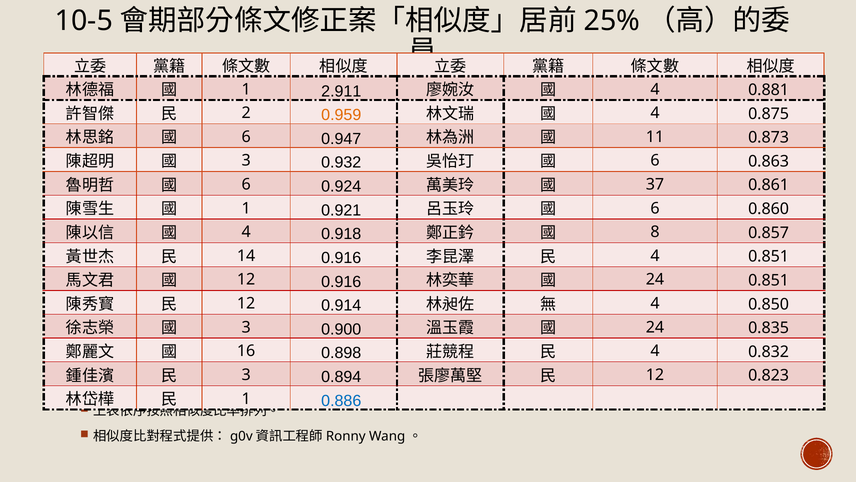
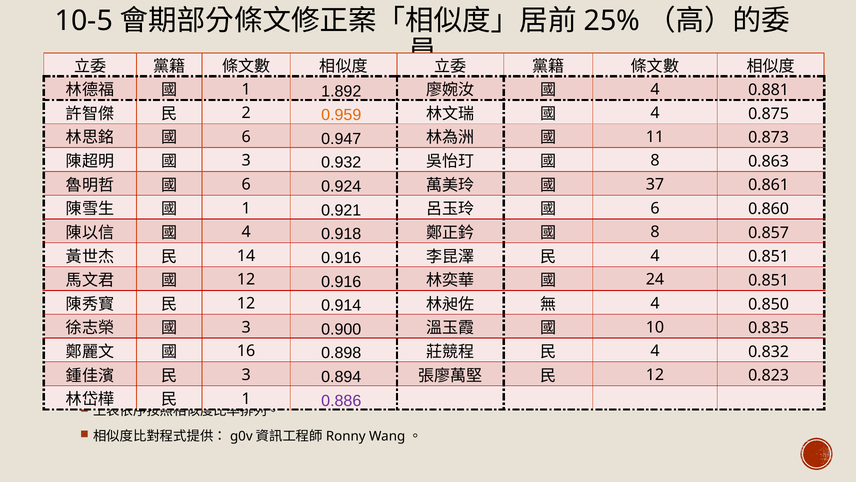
2.911: 2.911 -> 1.892
6 at (655, 160): 6 -> 8
24 at (655, 327): 24 -> 10
0.886 colour: blue -> purple
